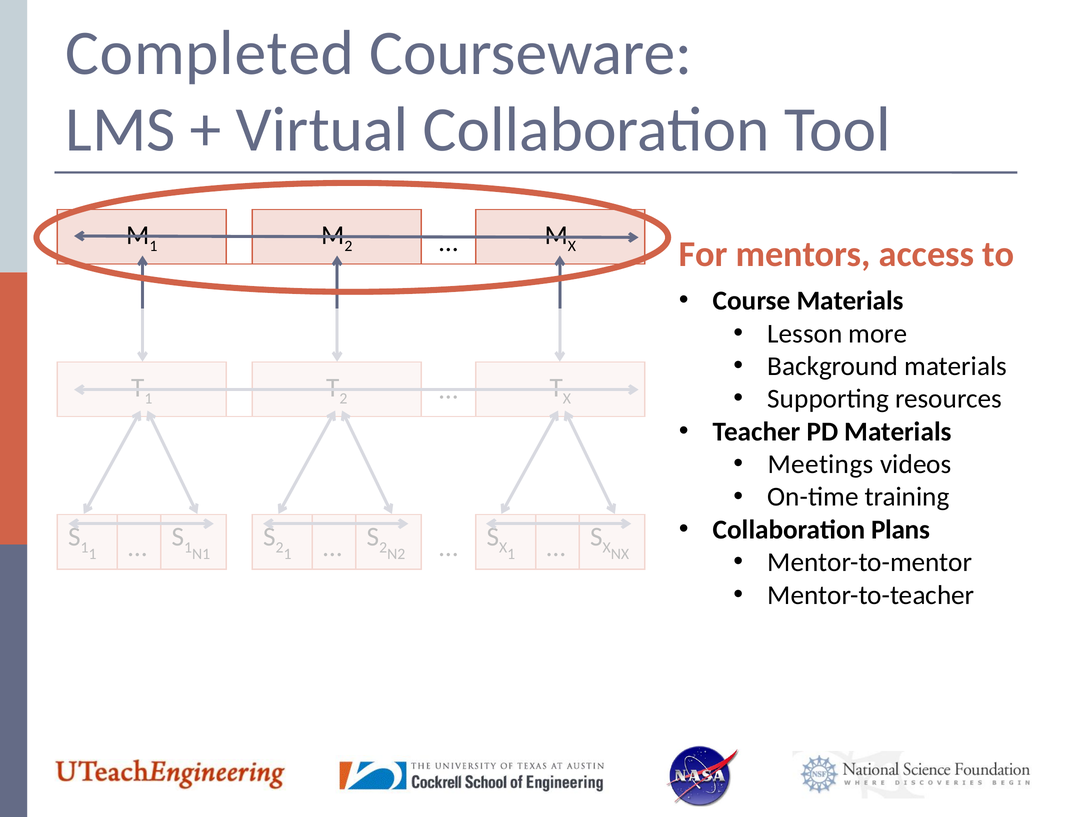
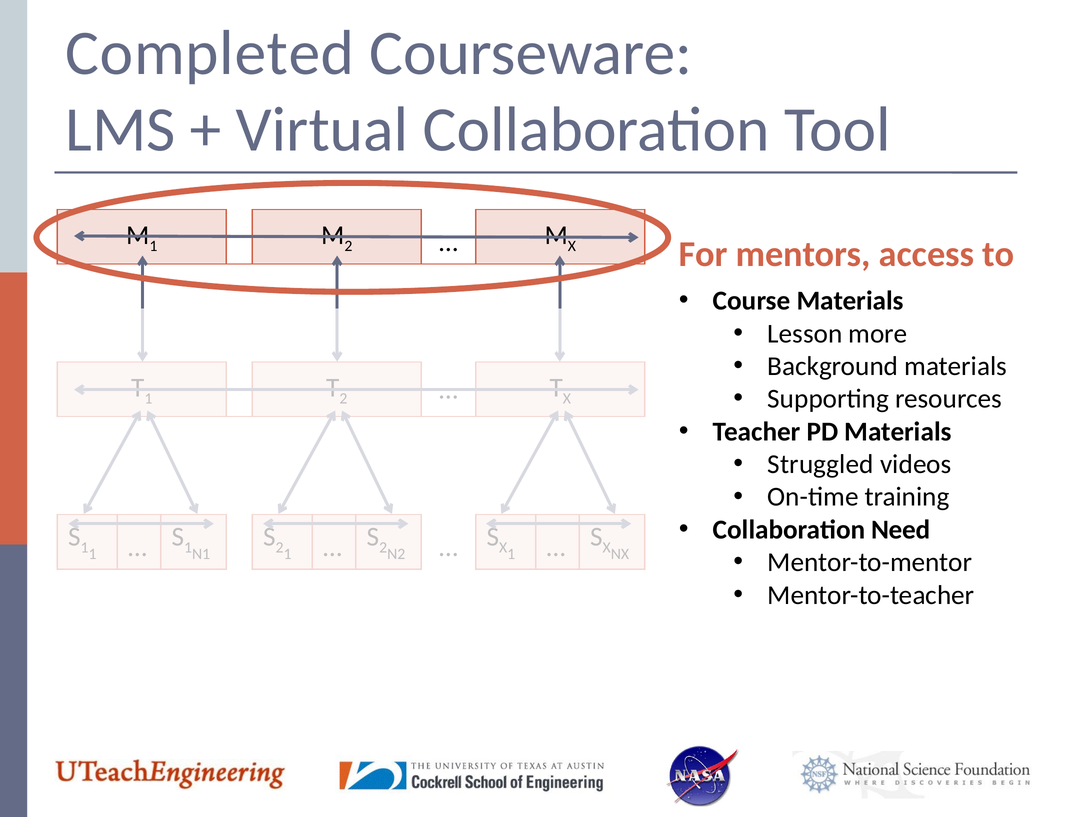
Meetings: Meetings -> Struggled
Plans: Plans -> Need
